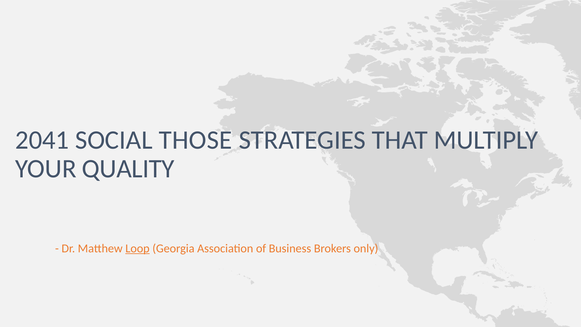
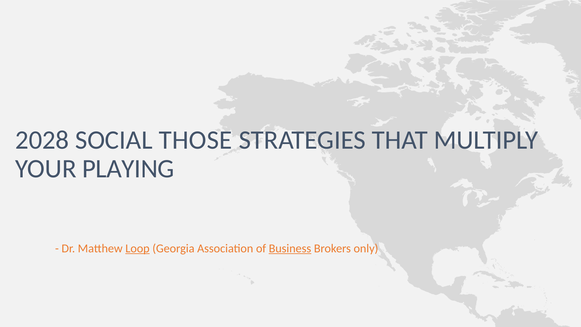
2041: 2041 -> 2028
QUALITY: QUALITY -> PLAYING
Business underline: none -> present
